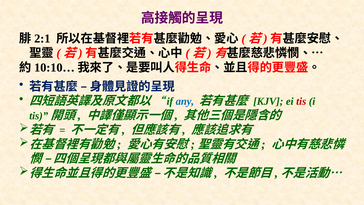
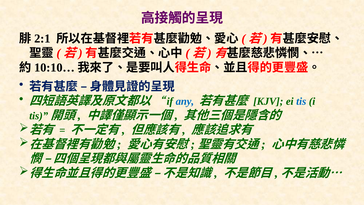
tis colour: red -> blue
